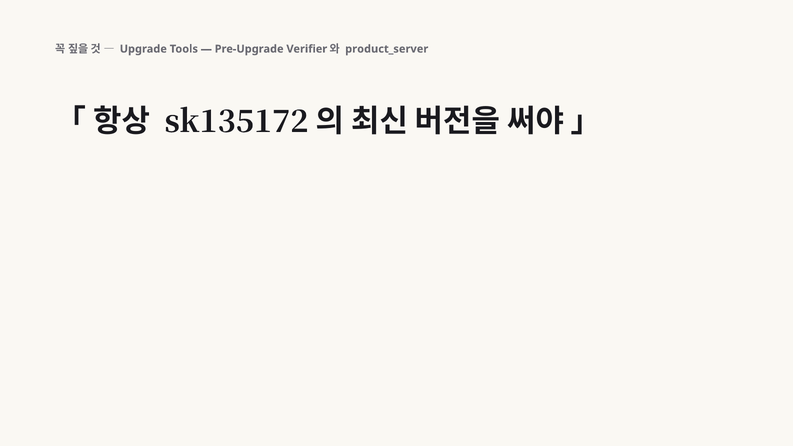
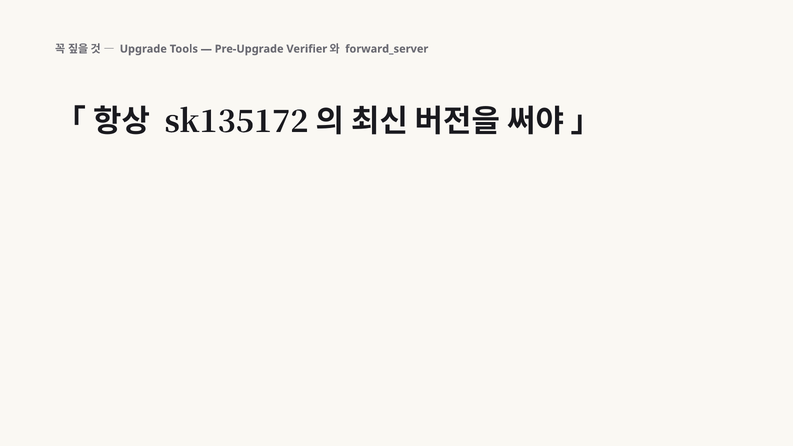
product_server: product_server -> forward_server
